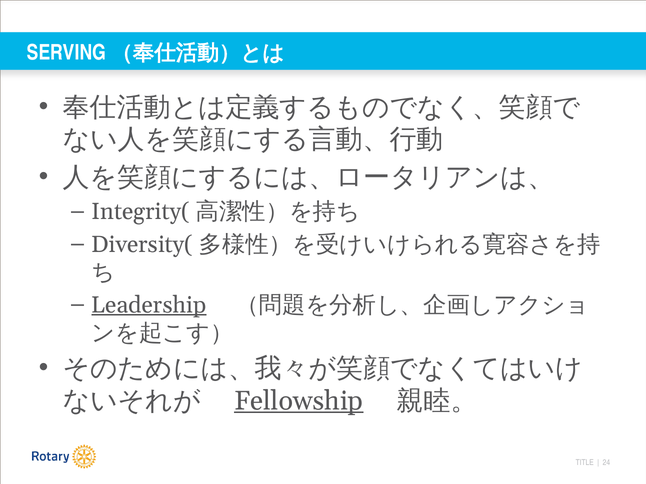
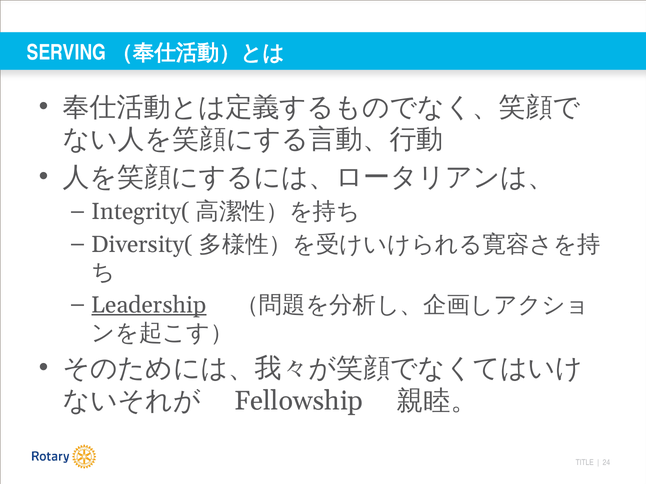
Fellowship underline: present -> none
